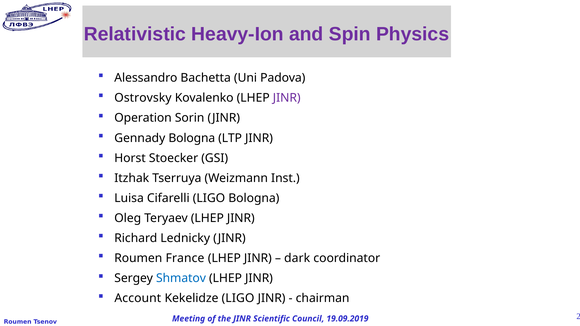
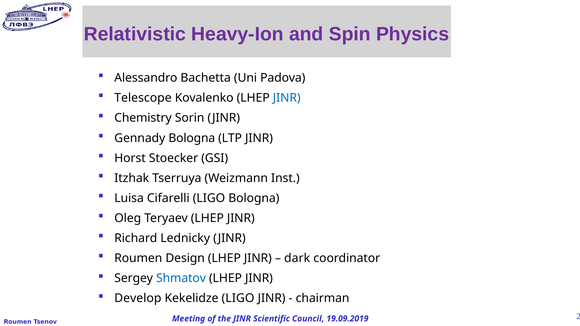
Ostrovsky: Ostrovsky -> Telescope
JINR at (287, 98) colour: purple -> blue
Operation: Operation -> Chemistry
France: France -> Design
Account: Account -> Develop
